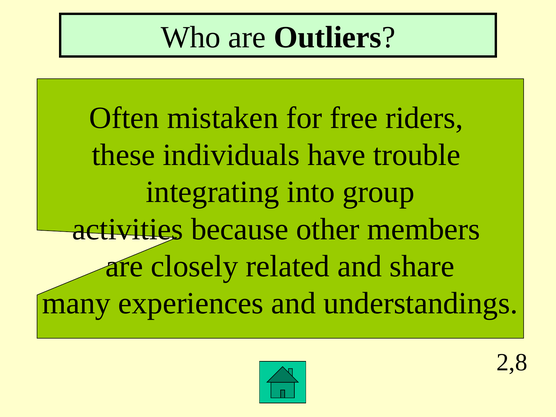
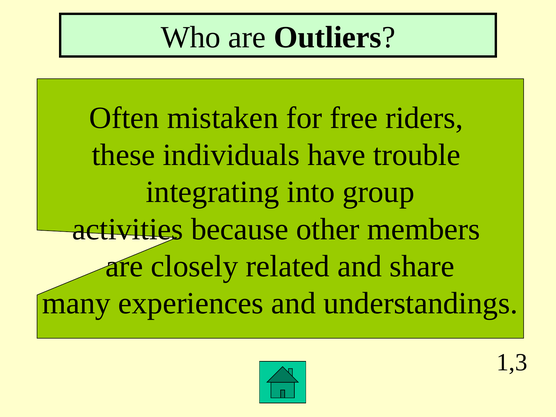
2,8: 2,8 -> 1,3
